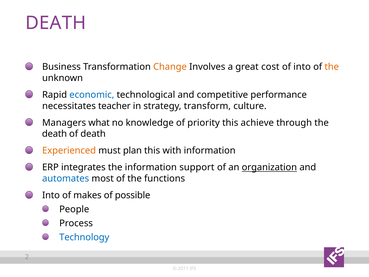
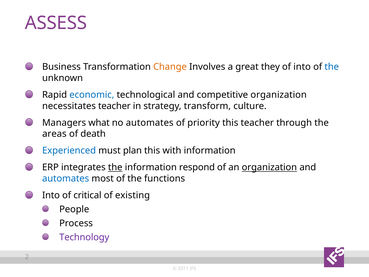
DEATH at (56, 23): DEATH -> ASSESS
cost: cost -> they
the at (332, 67) colour: orange -> blue
competitive performance: performance -> organization
no knowledge: knowledge -> automates
this achieve: achieve -> teacher
death at (54, 134): death -> areas
Experienced colour: orange -> blue
the at (115, 167) underline: none -> present
support: support -> respond
makes: makes -> critical
possible: possible -> existing
Technology colour: blue -> purple
